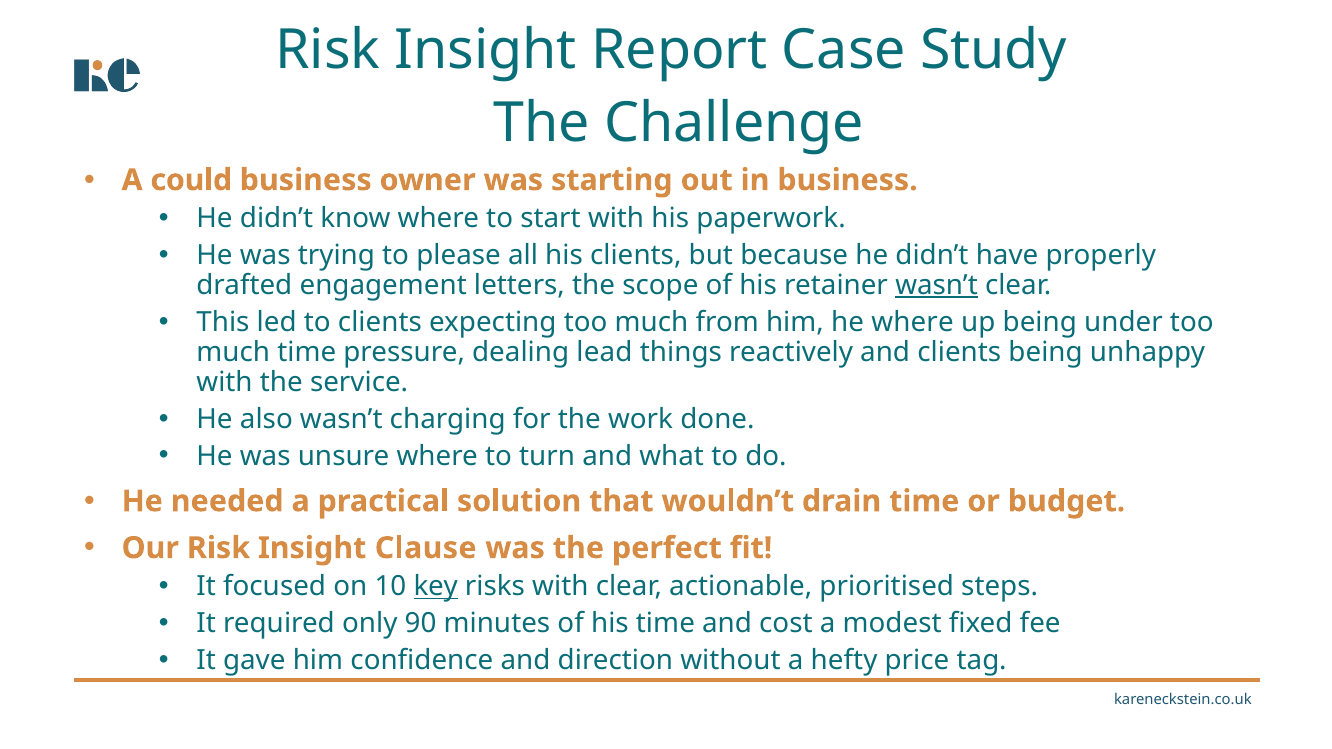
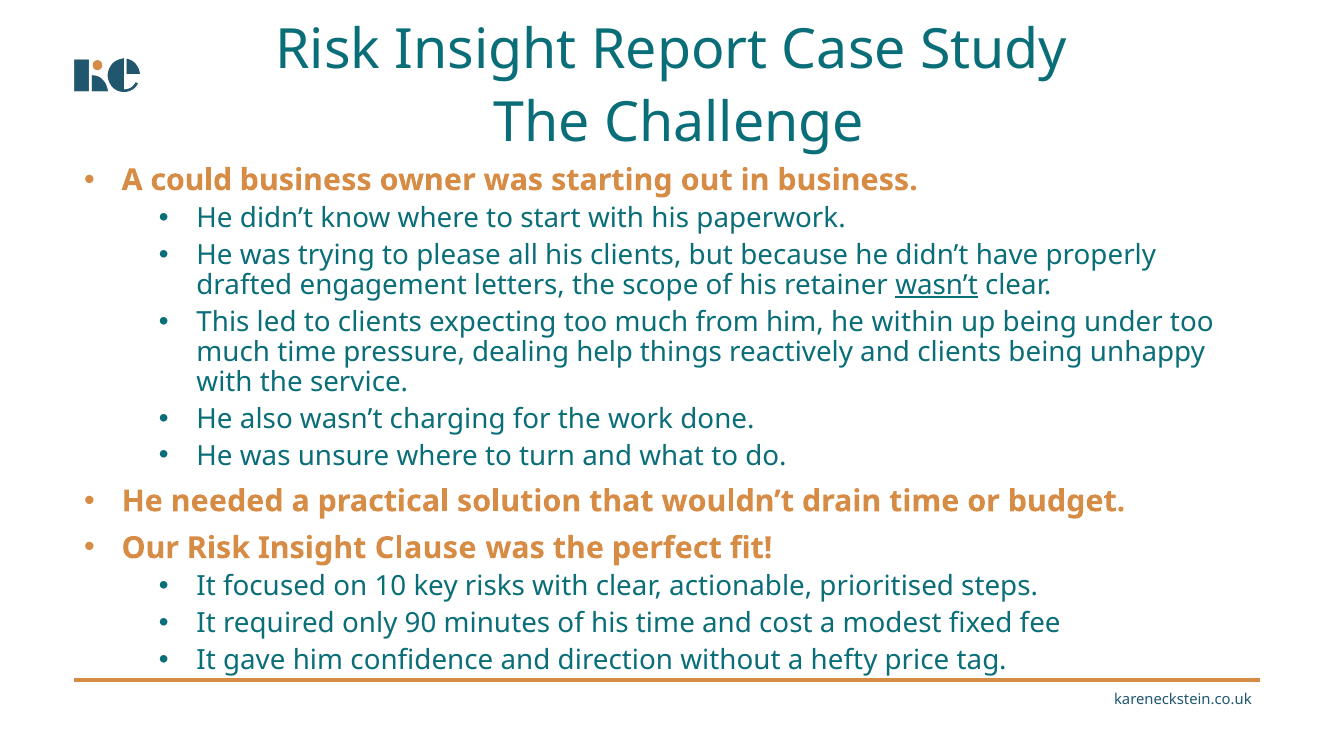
he where: where -> within
lead: lead -> help
key underline: present -> none
